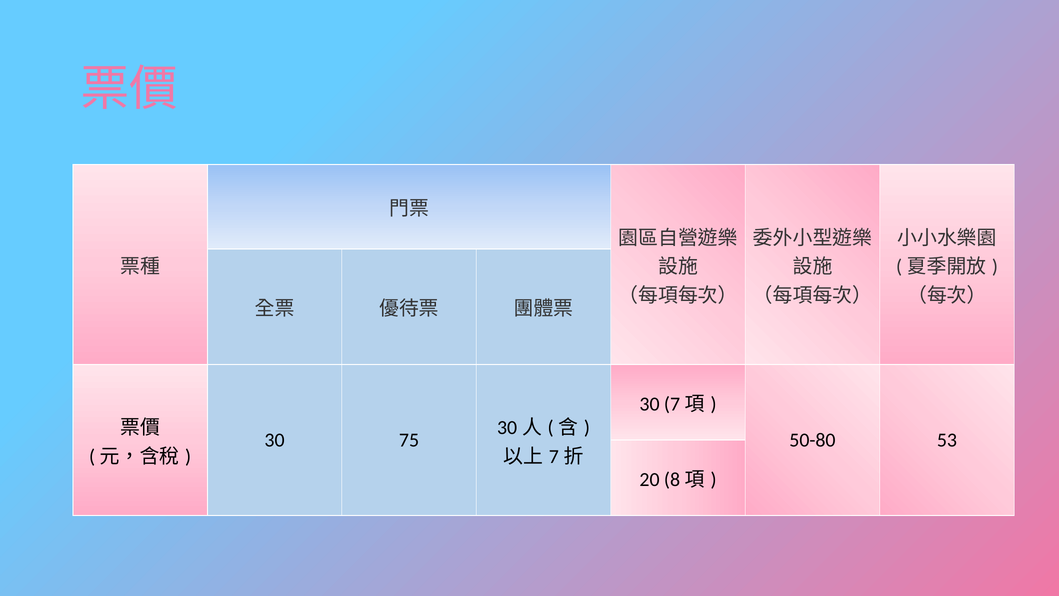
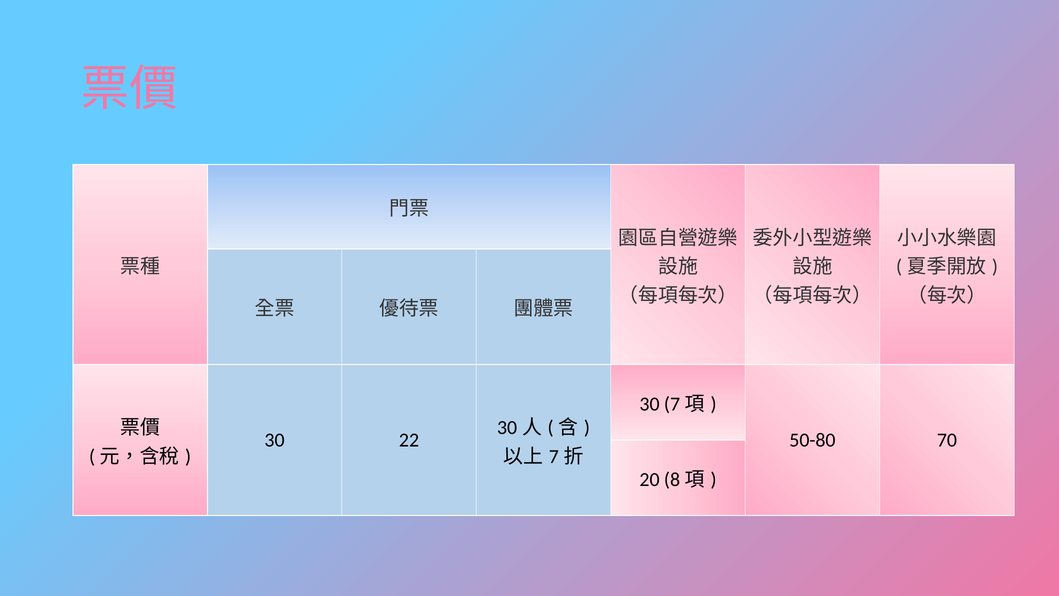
75: 75 -> 22
53: 53 -> 70
